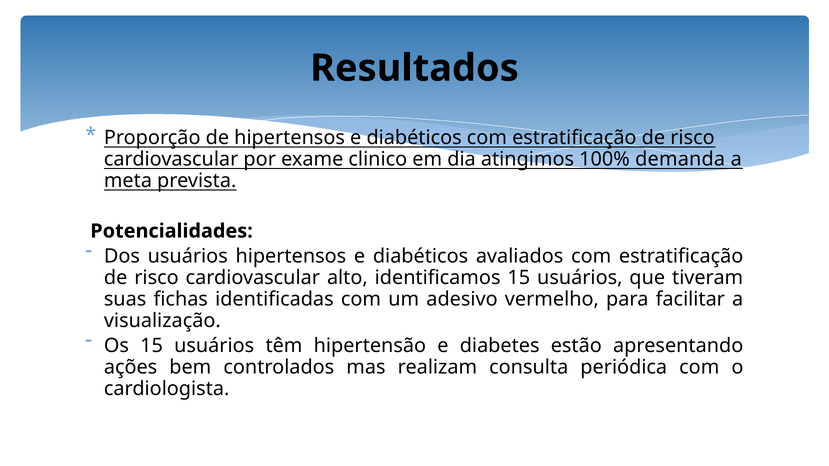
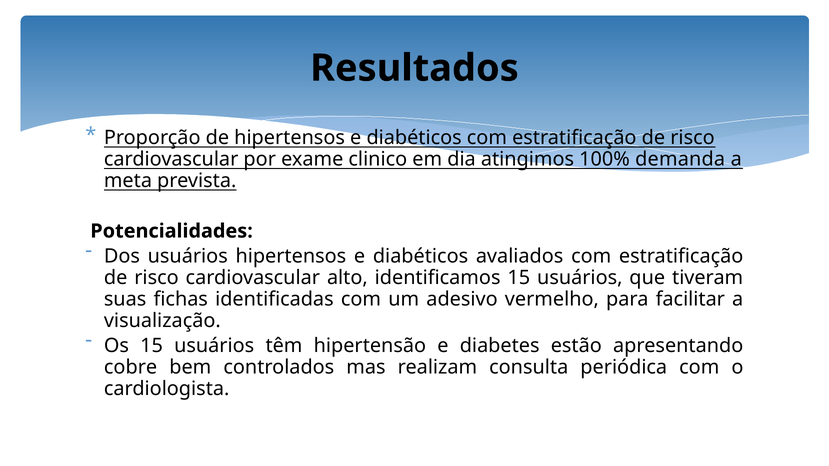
ações: ações -> cobre
